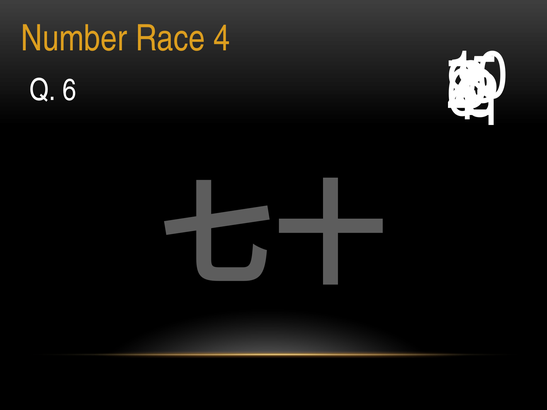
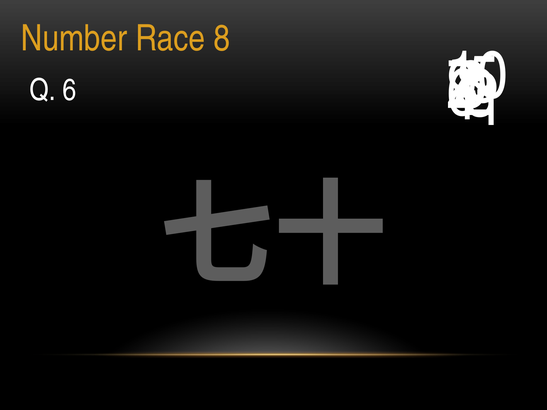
Race 4: 4 -> 8
